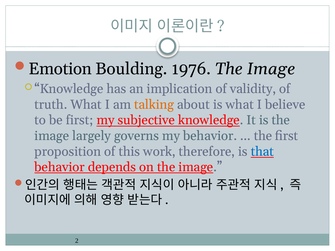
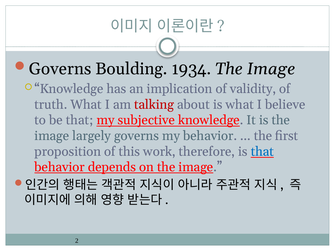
Emotion at (60, 69): Emotion -> Governs
1976: 1976 -> 1934
talking colour: orange -> red
be first: first -> that
